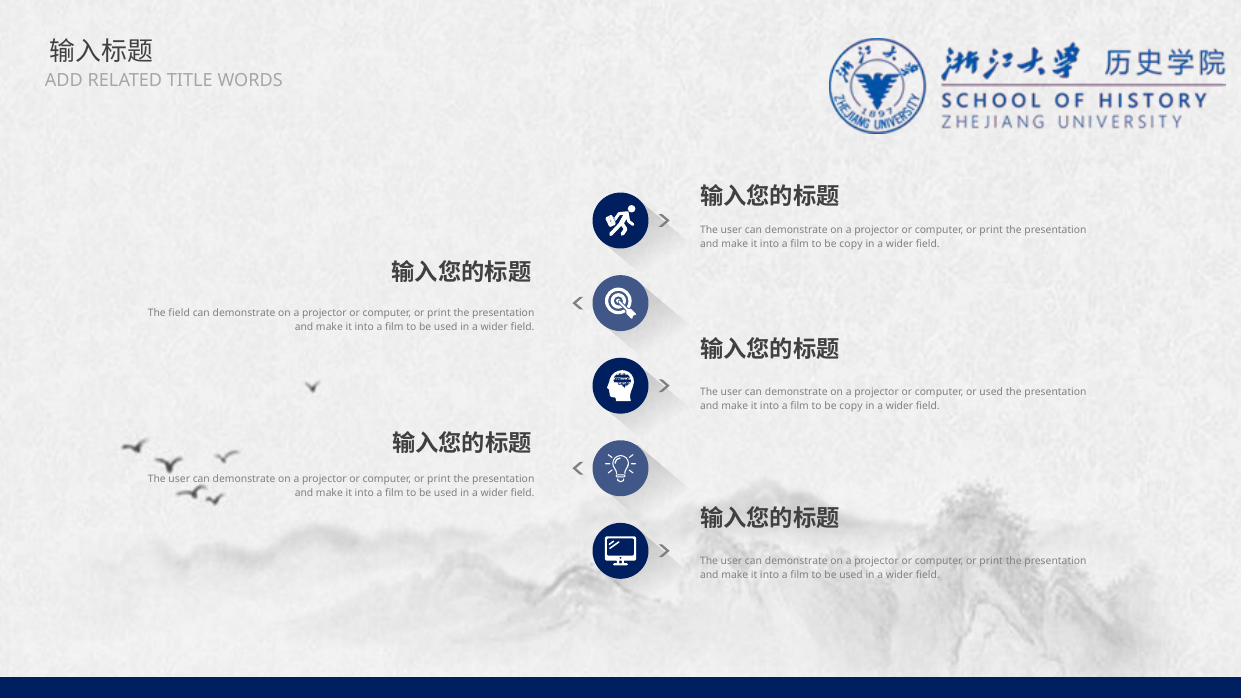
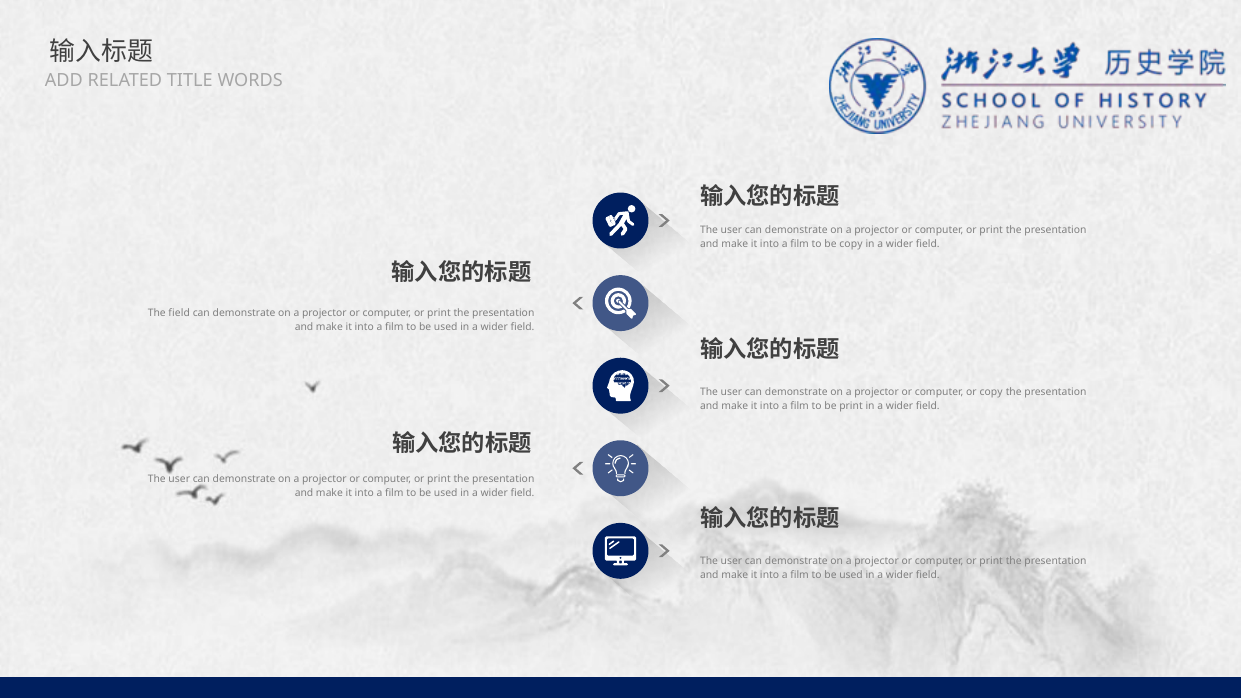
or used: used -> copy
copy at (851, 406): copy -> print
